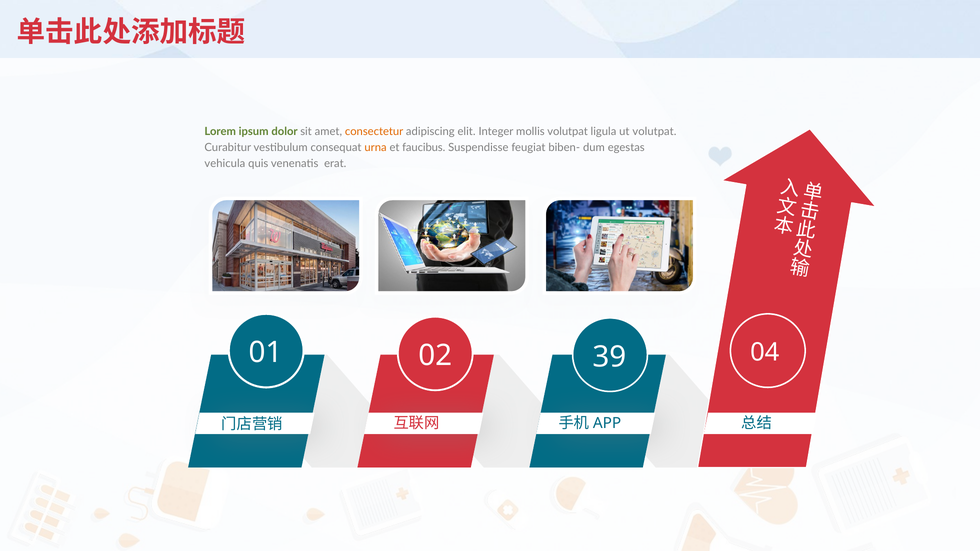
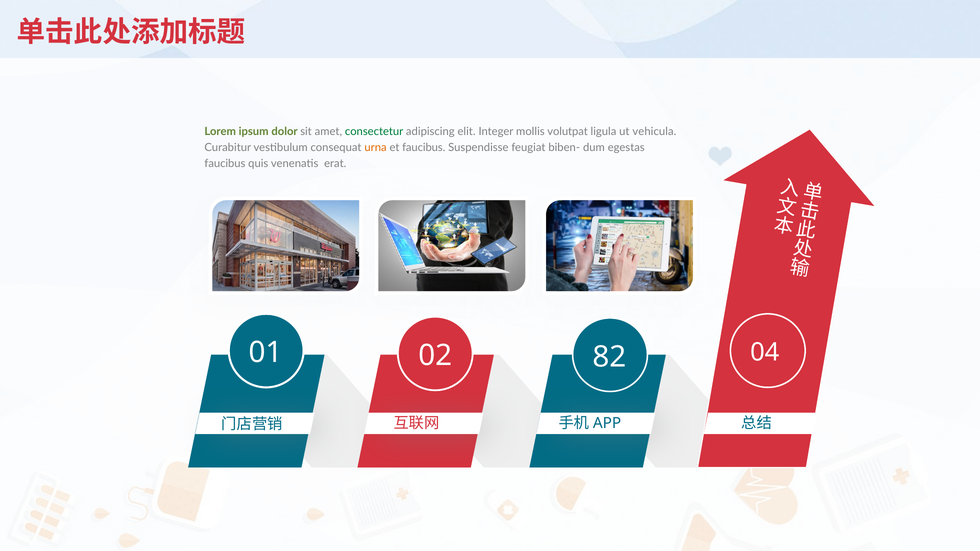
consectetur colour: orange -> green
ut volutpat: volutpat -> vehicula
vehicula at (225, 164): vehicula -> faucibus
39: 39 -> 82
